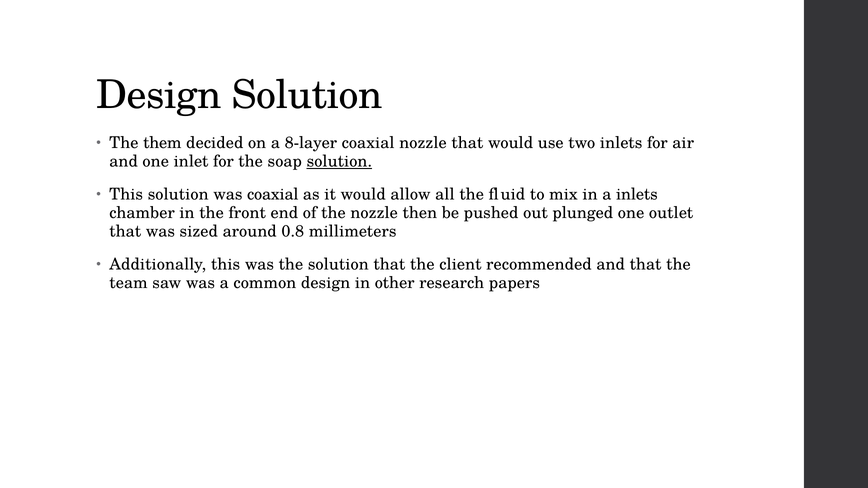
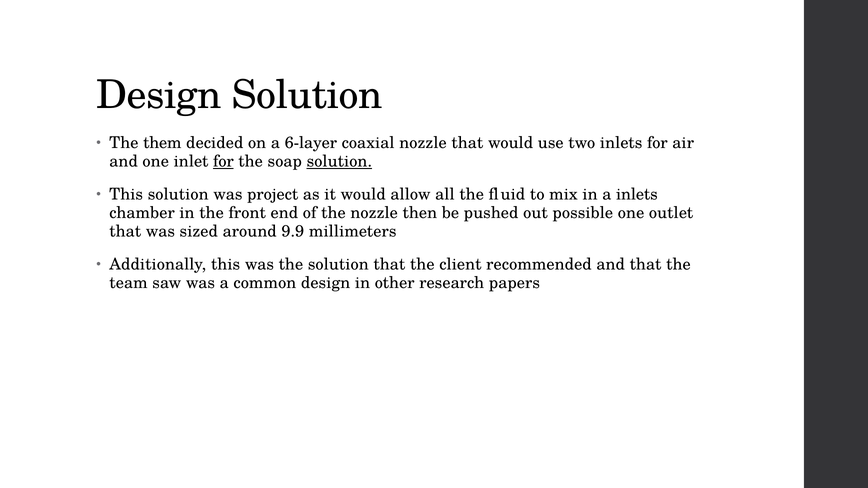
8-layer: 8-layer -> 6-layer
for at (223, 161) underline: none -> present
was coaxial: coaxial -> project
plunged: plunged -> possible
0.8: 0.8 -> 9.9
